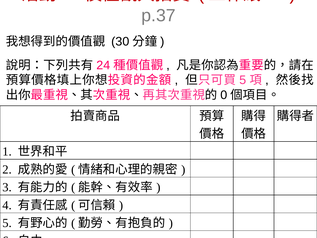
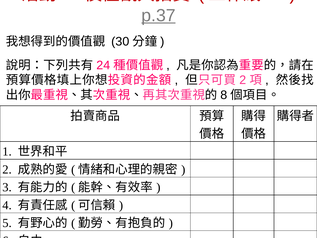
p.37 underline: none -> present
5 at (243, 80): 5 -> 2
0: 0 -> 8
